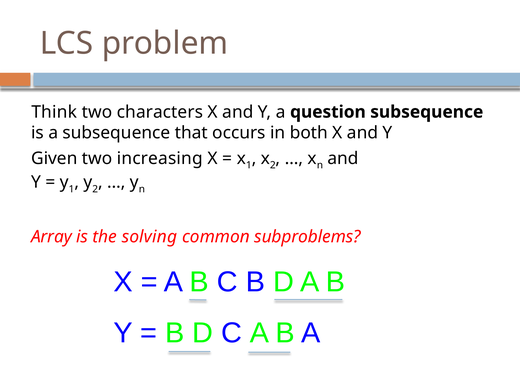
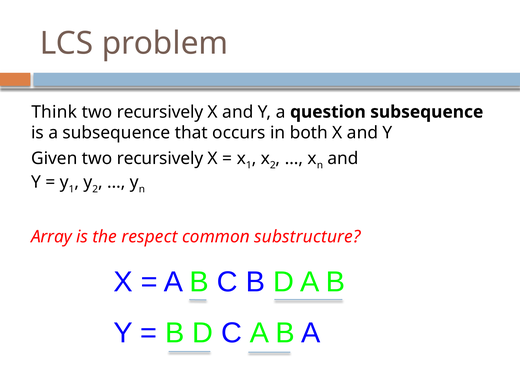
characters at (160, 112): characters -> recursively
Given two increasing: increasing -> recursively
solving: solving -> respect
subproblems: subproblems -> substructure
